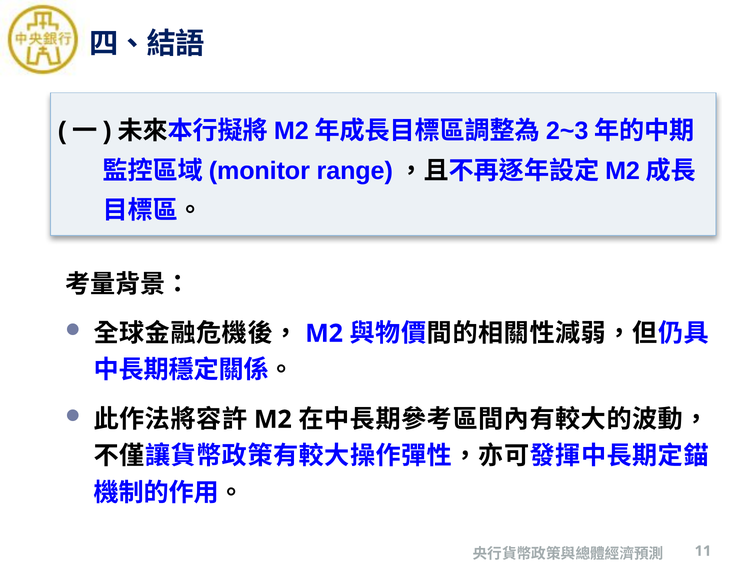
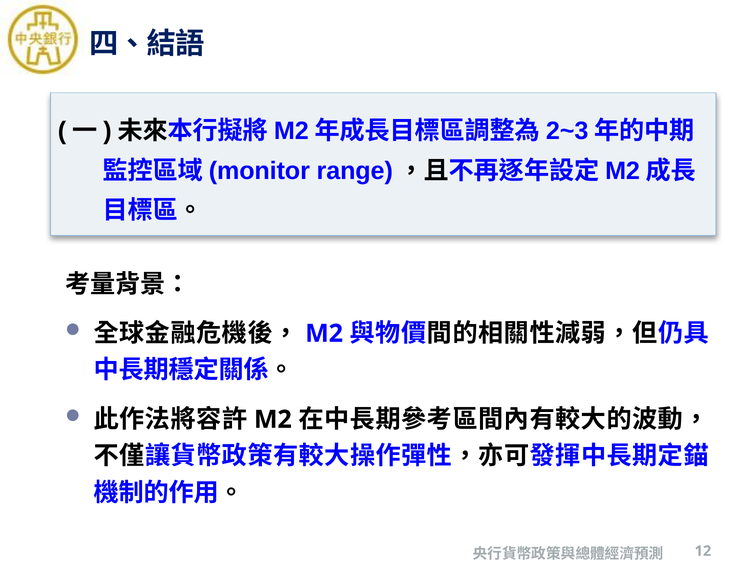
11: 11 -> 12
